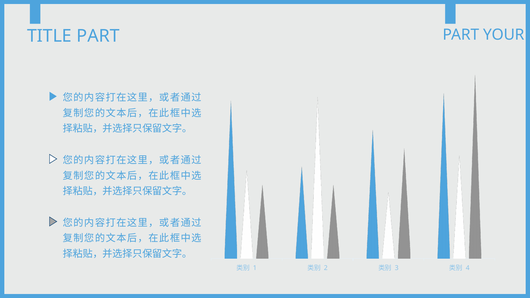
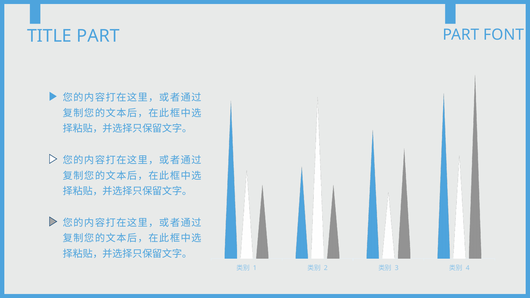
YOUR: YOUR -> FONT
